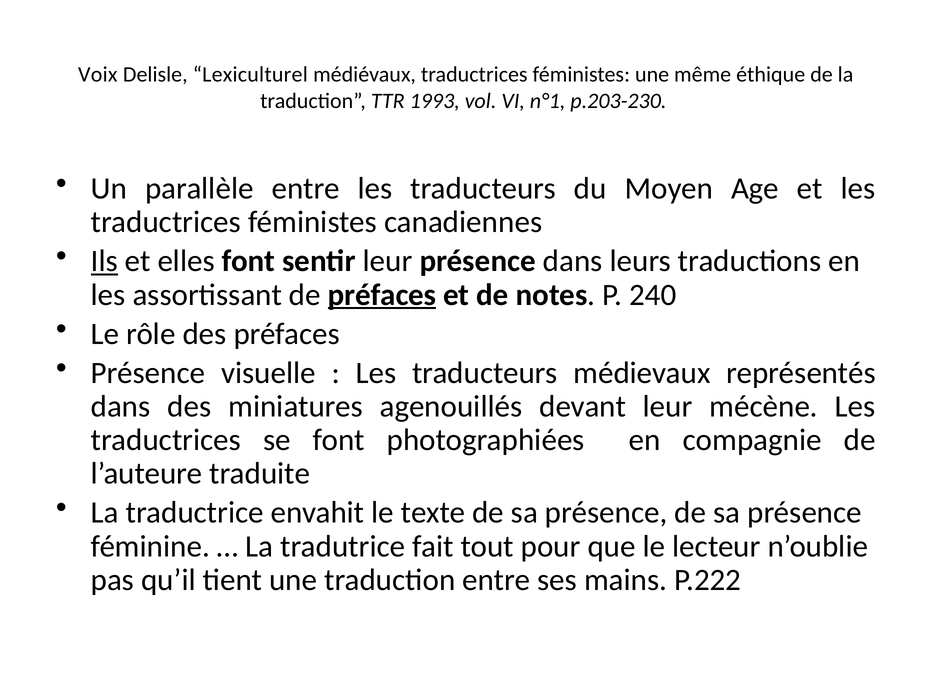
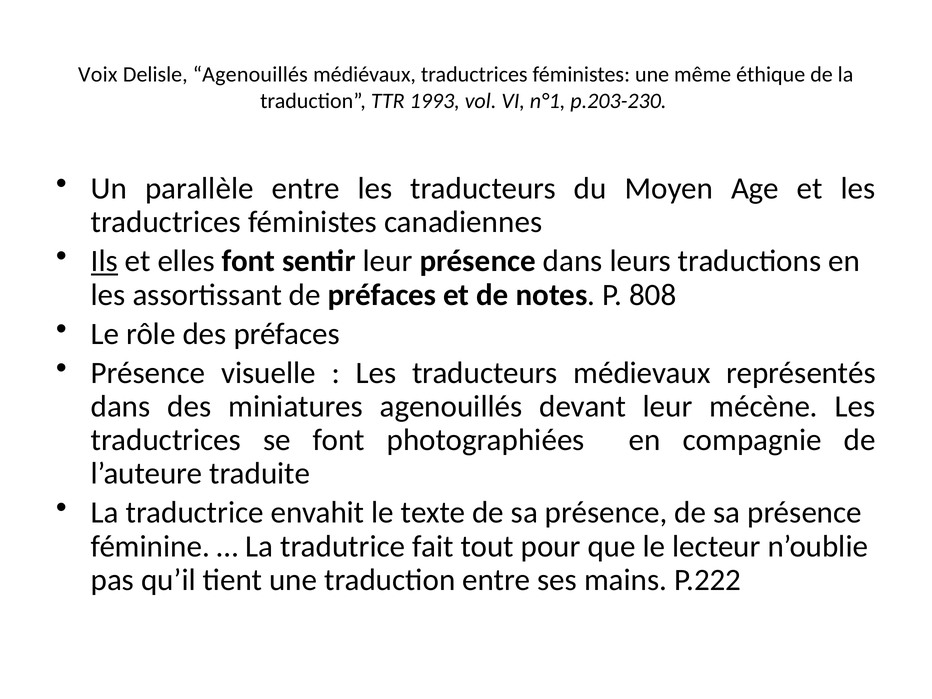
Delisle Lexiculturel: Lexiculturel -> Agenouillés
préfaces at (382, 295) underline: present -> none
240: 240 -> 808
